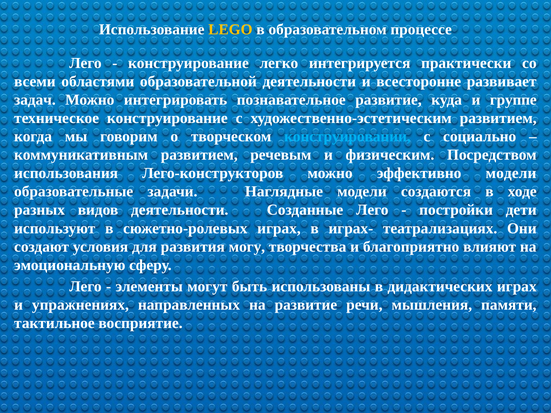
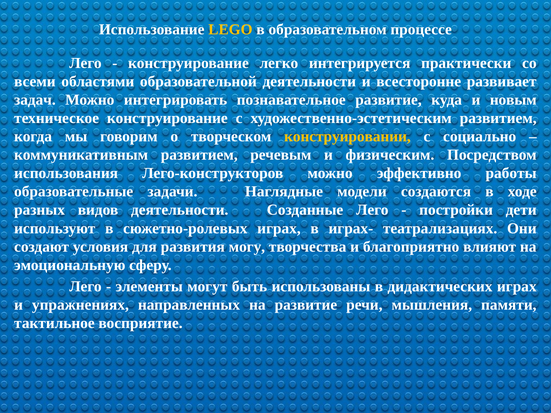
группе: группе -> новым
конструировании colour: light blue -> yellow
эффективно модели: модели -> работы
